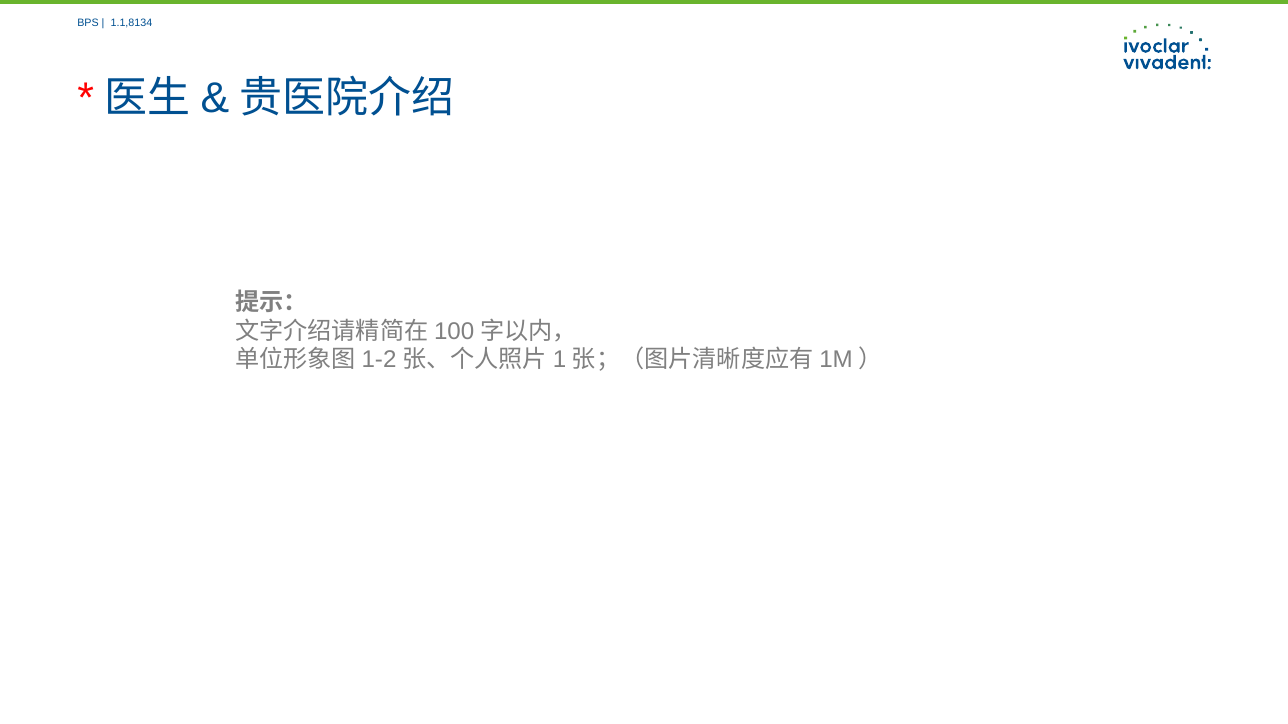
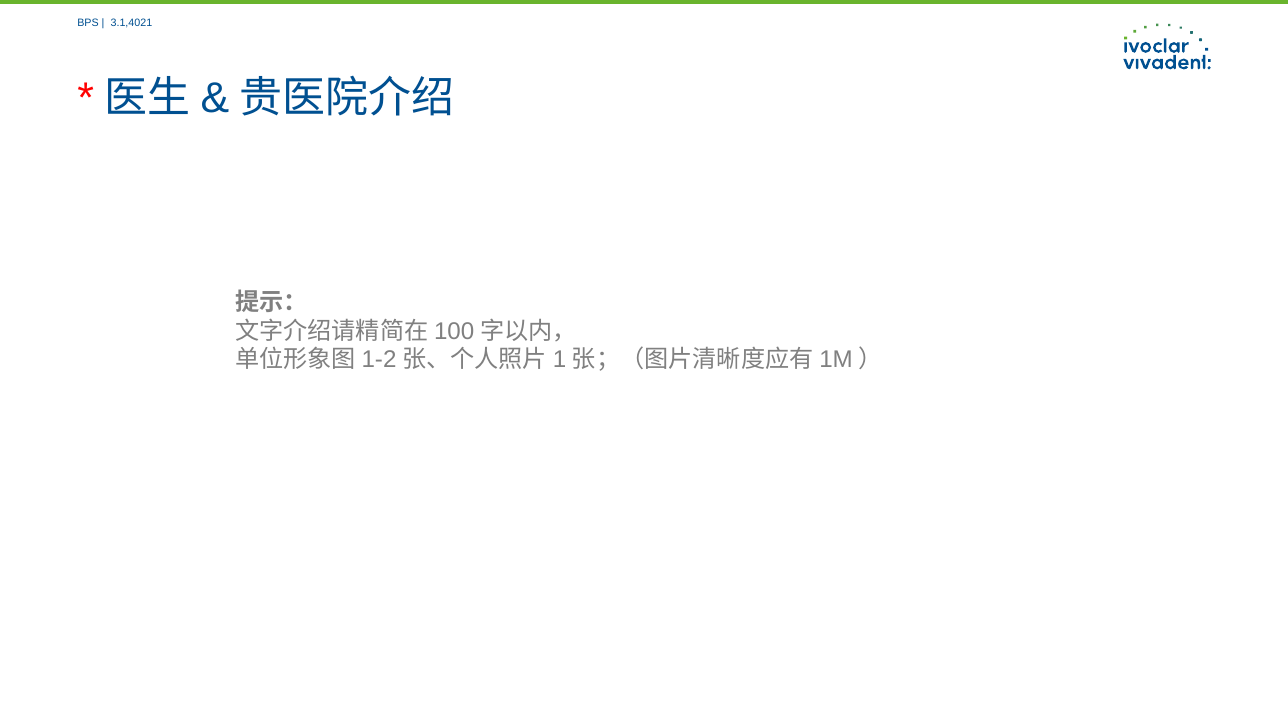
1.1,8134: 1.1,8134 -> 3.1,4021
